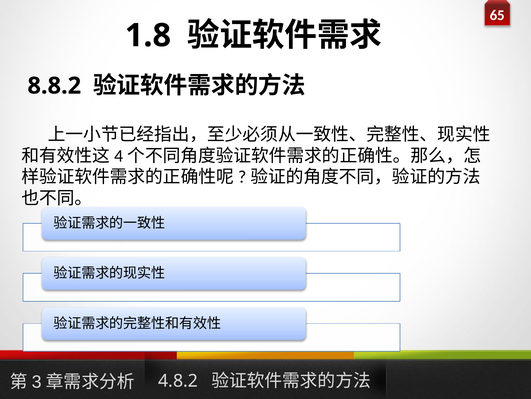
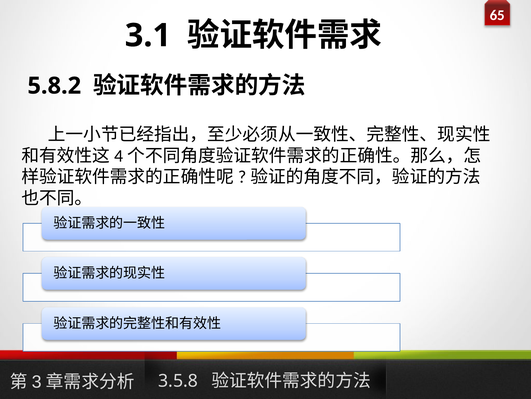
1.8: 1.8 -> 3.1
8.8.2: 8.8.2 -> 5.8.2
4.8.2: 4.8.2 -> 3.5.8
